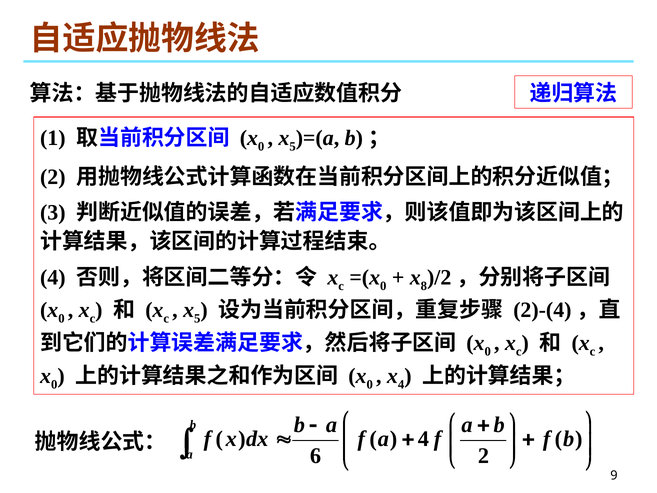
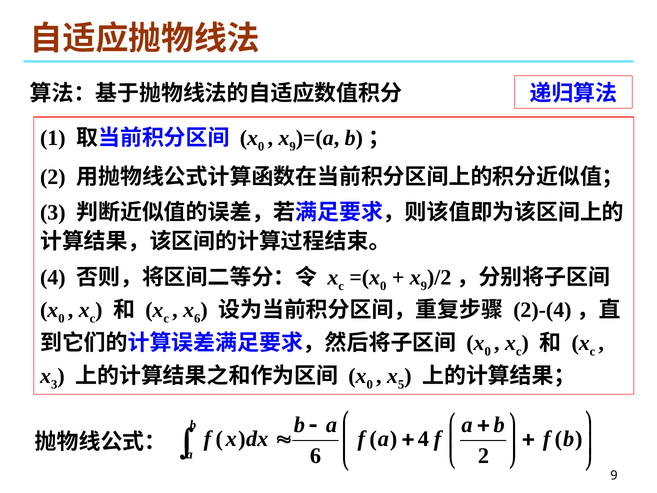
5 at (293, 146): 5 -> 9
8 at (424, 286): 8 -> 9
5 at (197, 319): 5 -> 6
0 at (54, 384): 0 -> 3
4 at (401, 384): 4 -> 5
